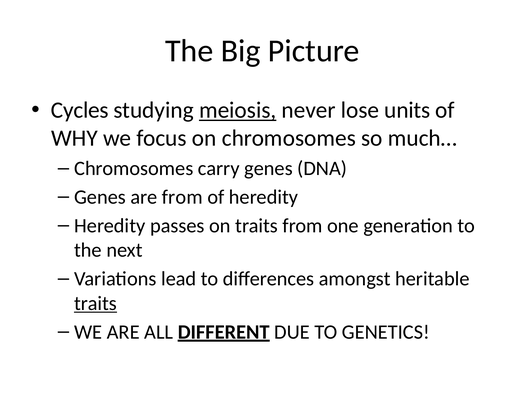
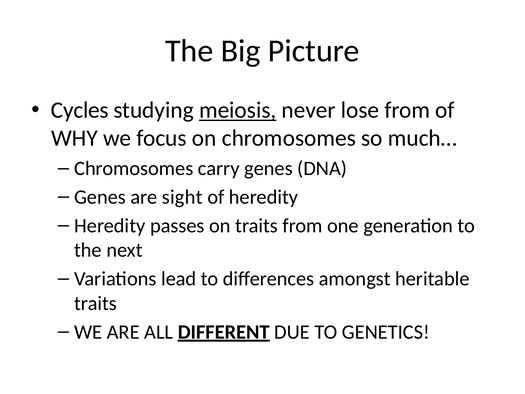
lose units: units -> from
are from: from -> sight
traits at (96, 303) underline: present -> none
